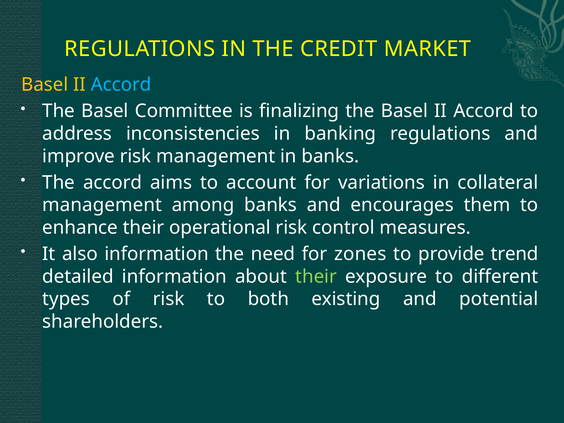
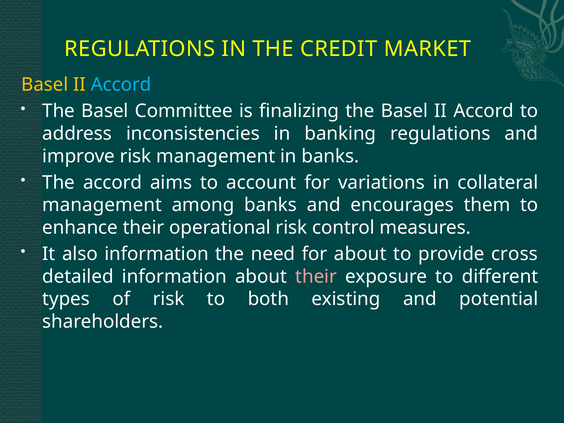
for zones: zones -> about
trend: trend -> cross
their at (316, 277) colour: light green -> pink
